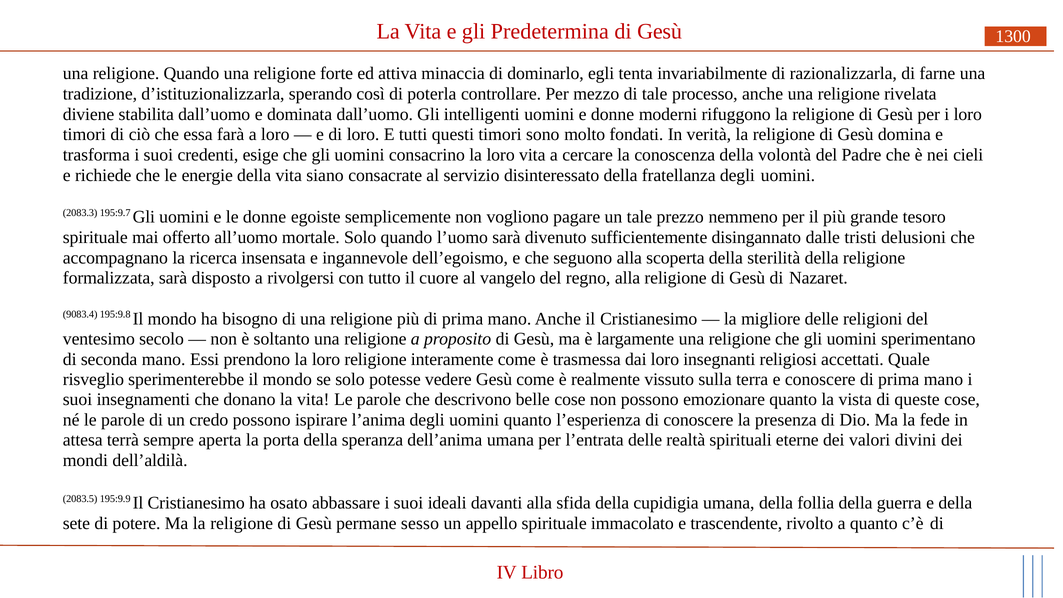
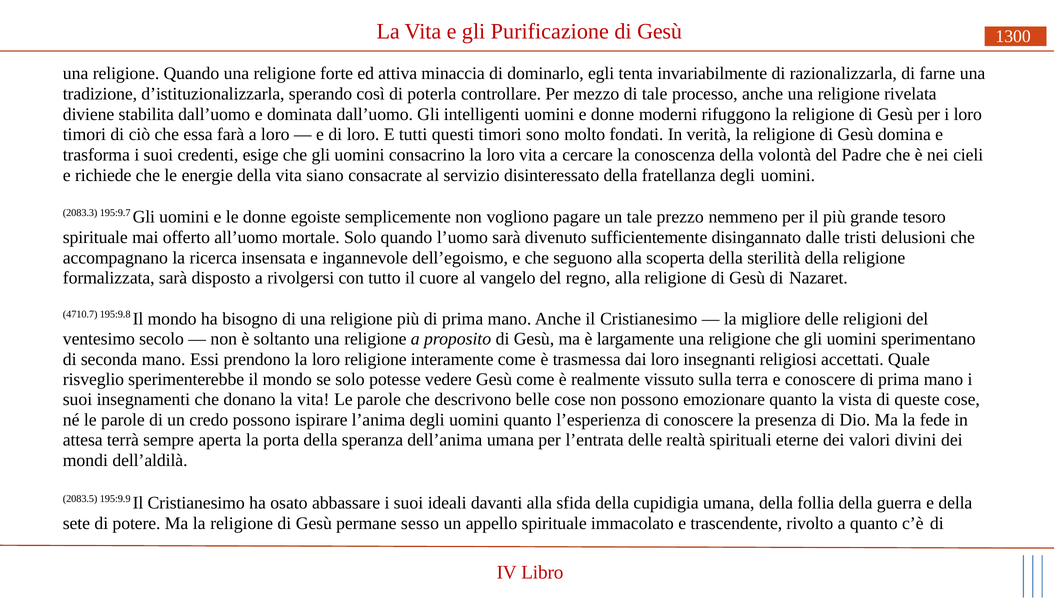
Predetermina: Predetermina -> Purificazione
9083.4: 9083.4 -> 4710.7
